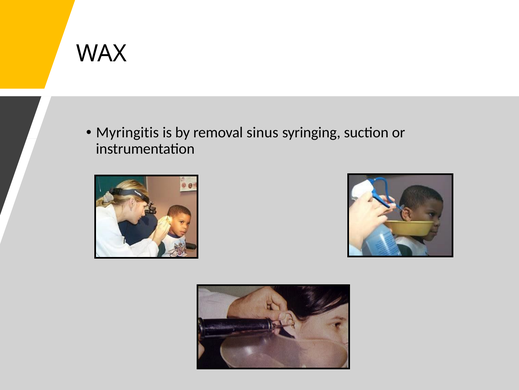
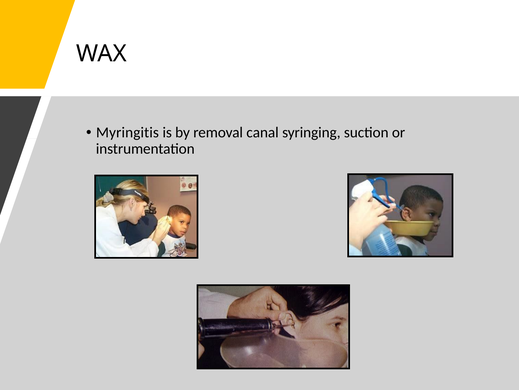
sinus: sinus -> canal
